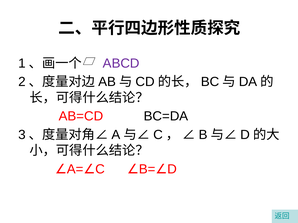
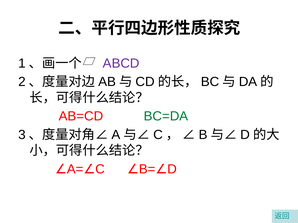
BC=DA colour: black -> green
